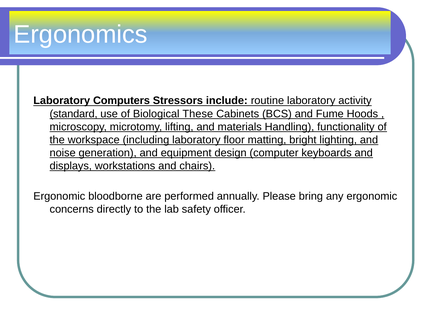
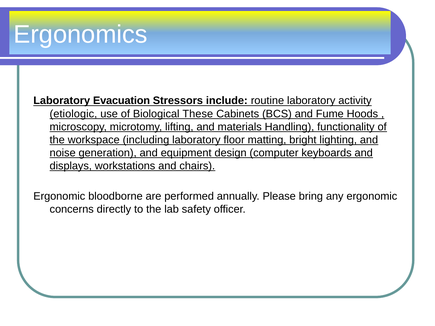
Computers: Computers -> Evacuation
standard: standard -> etiologic
